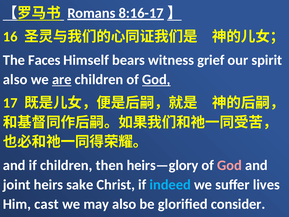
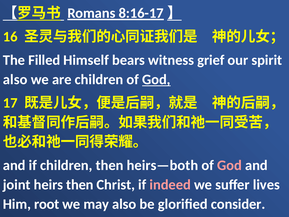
Faces: Faces -> Filled
are underline: present -> none
heirs—glory: heirs—glory -> heirs—both
heirs sake: sake -> then
indeed colour: light blue -> pink
cast: cast -> root
